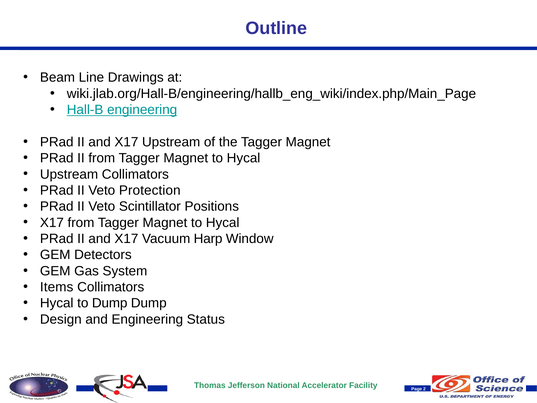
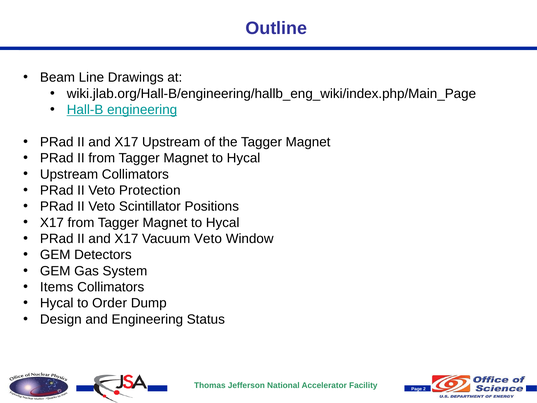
Vacuum Harp: Harp -> Veto
to Dump: Dump -> Order
